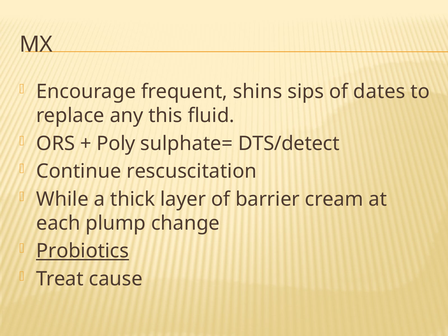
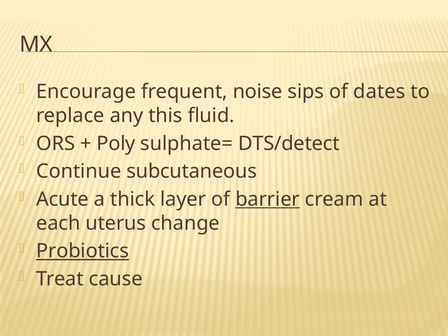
shins: shins -> noise
rescuscitation: rescuscitation -> subcutaneous
While: While -> Acute
barrier underline: none -> present
plump: plump -> uterus
